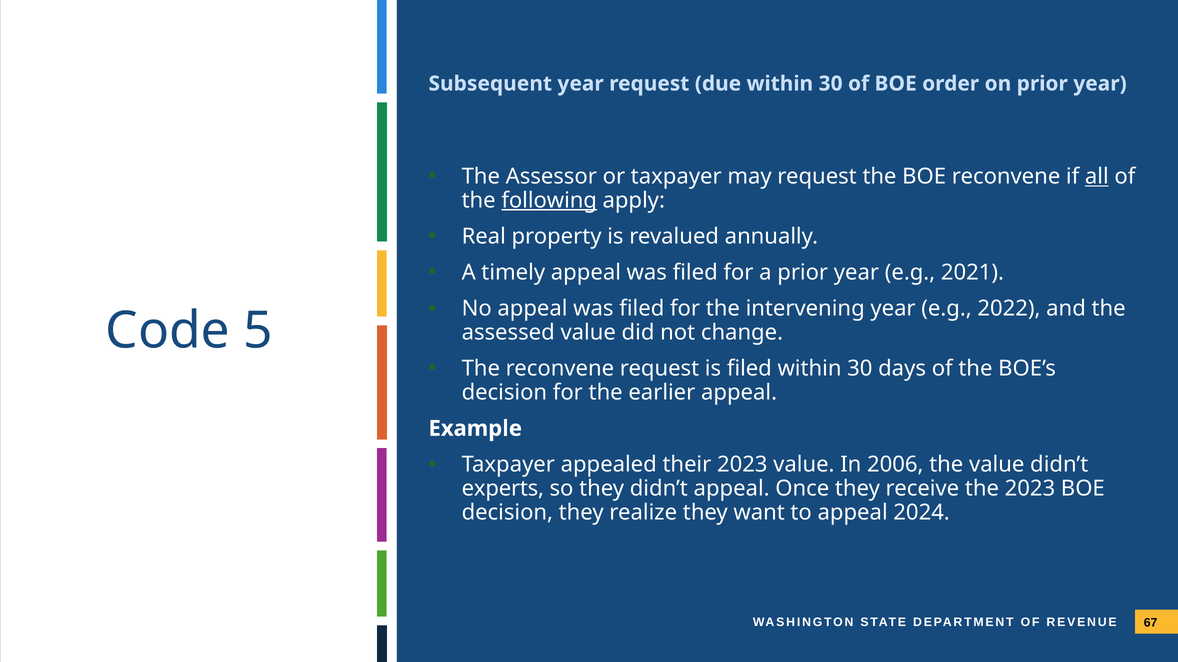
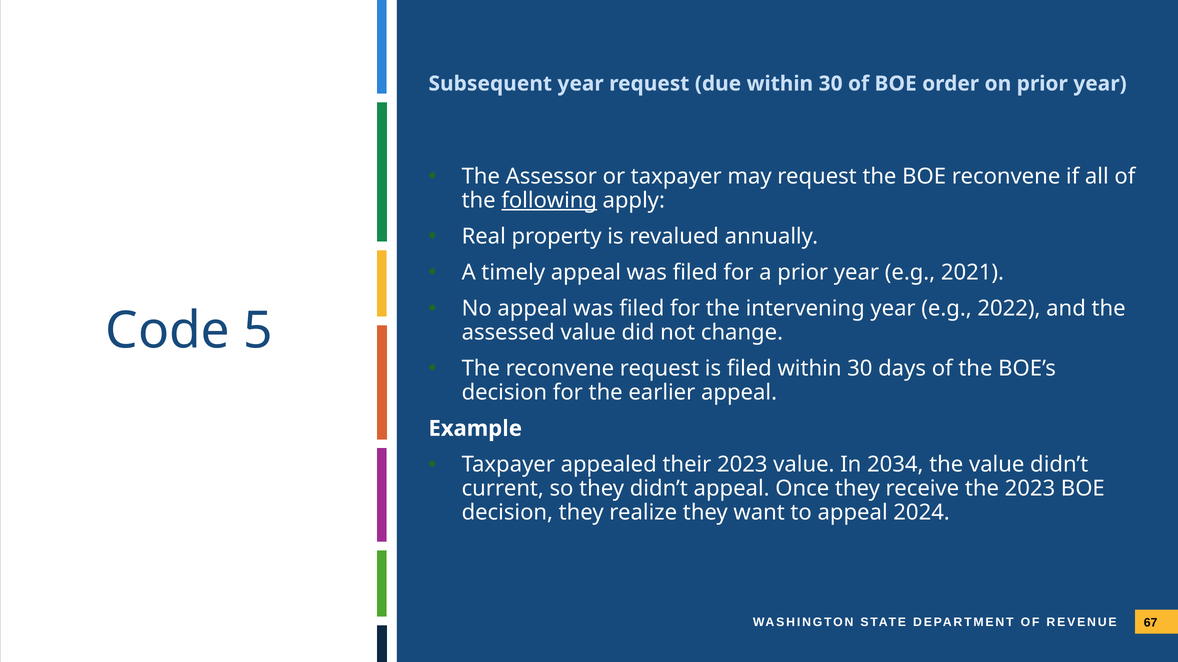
all underline: present -> none
2006: 2006 -> 2034
experts: experts -> current
